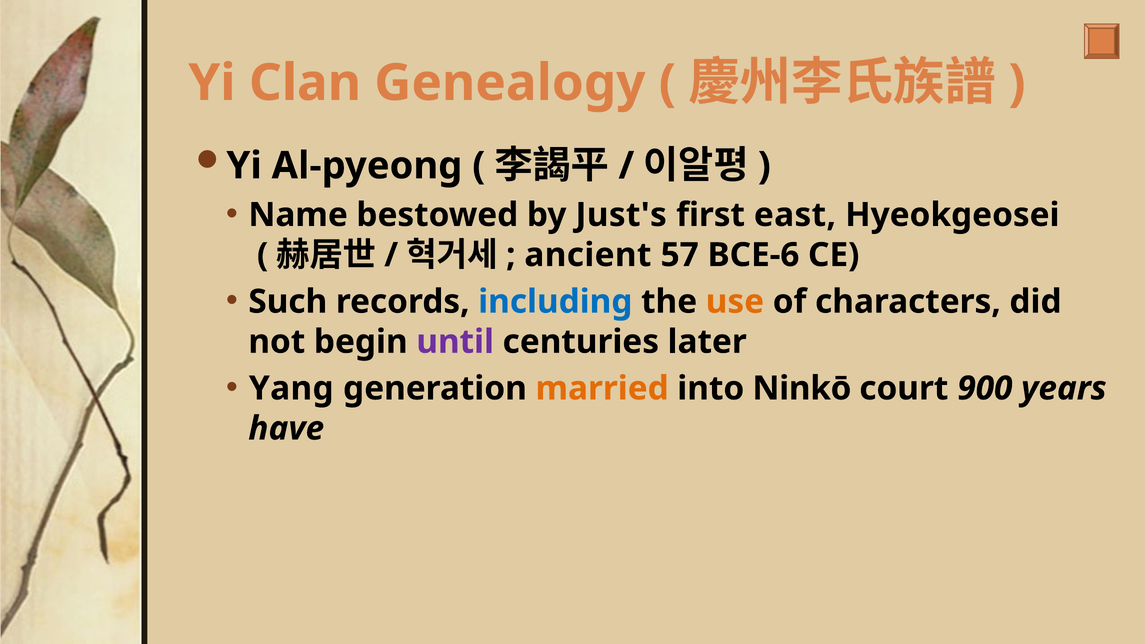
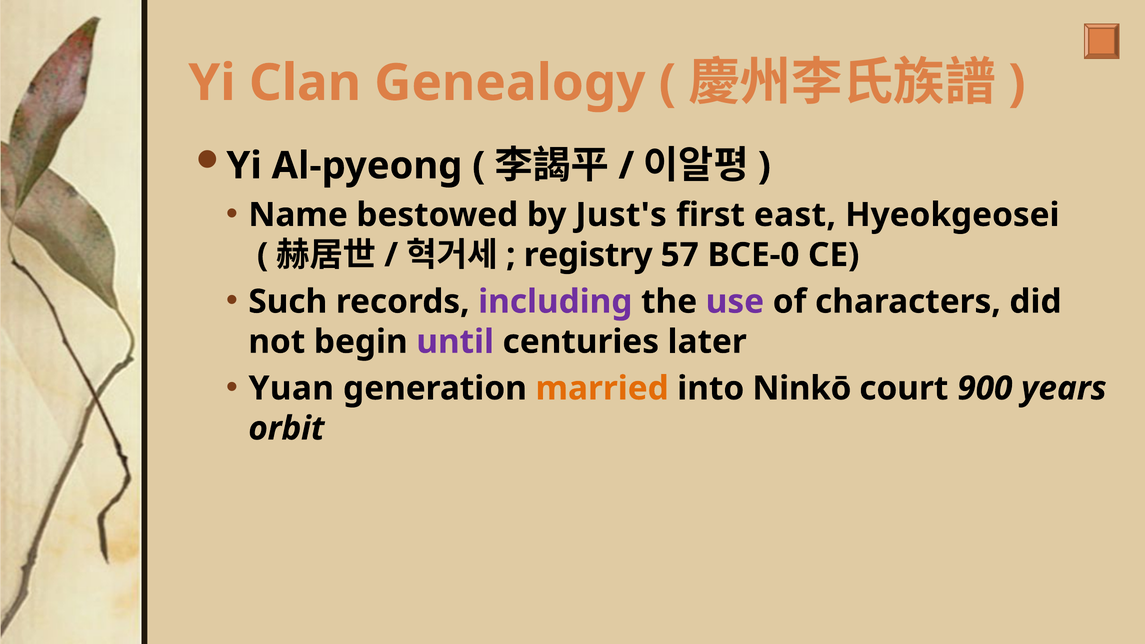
ancient: ancient -> registry
BCE-6: BCE-6 -> BCE-0
including colour: blue -> purple
use colour: orange -> purple
Yang: Yang -> Yuan
have: have -> orbit
